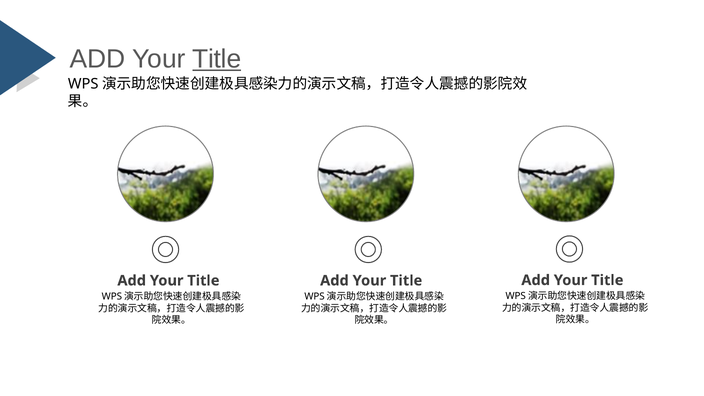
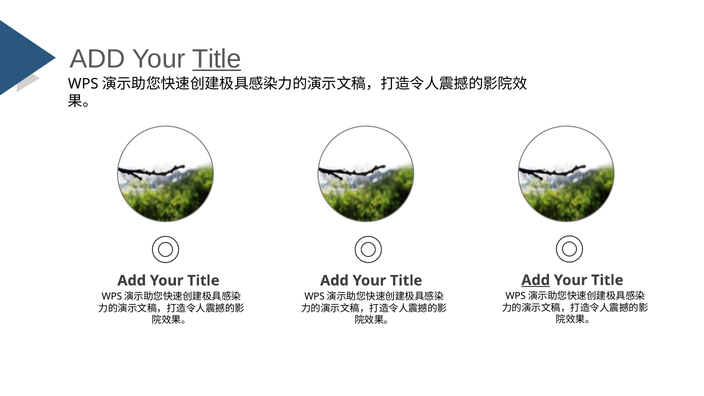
Add at (536, 280) underline: none -> present
